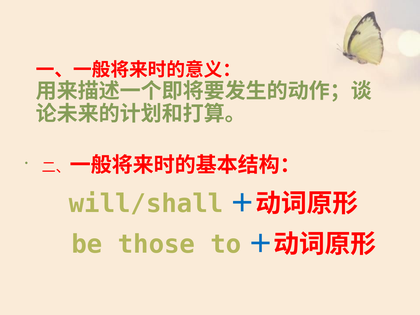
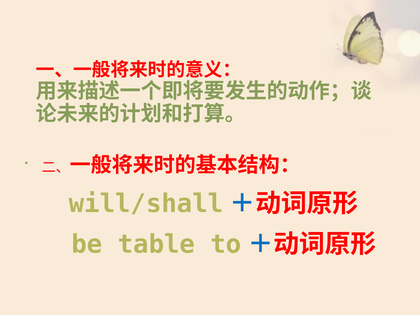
those: those -> table
